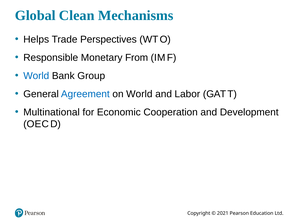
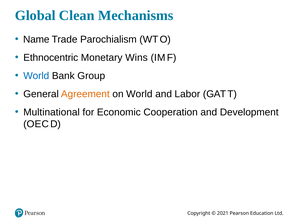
Helps: Helps -> Name
Perspectives: Perspectives -> Parochialism
Responsible: Responsible -> Ethnocentric
From: From -> Wins
Agreement colour: blue -> orange
